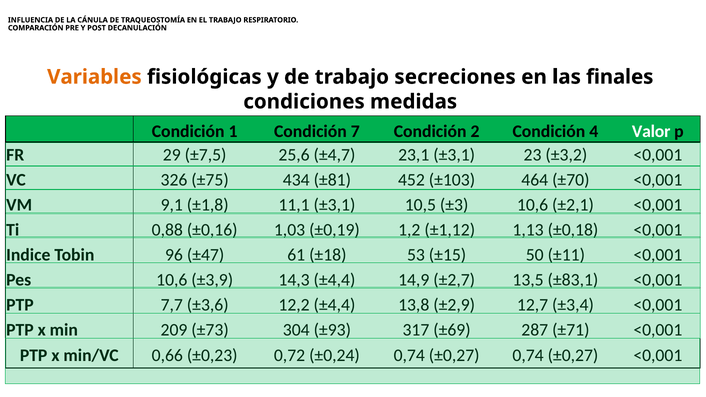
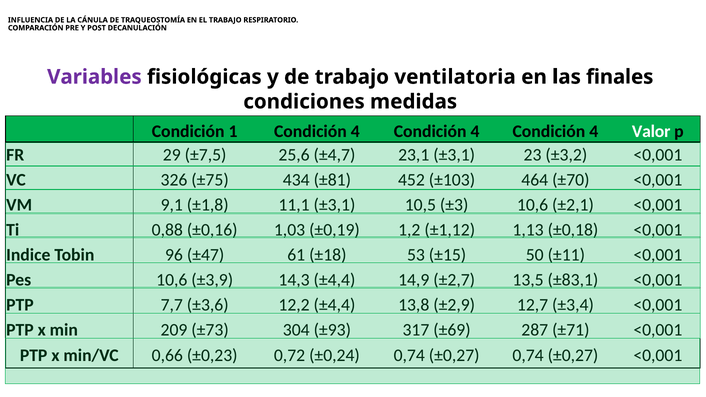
Variables colour: orange -> purple
secreciones: secreciones -> ventilatoria
1 Condición 7: 7 -> 4
2 at (475, 131): 2 -> 4
